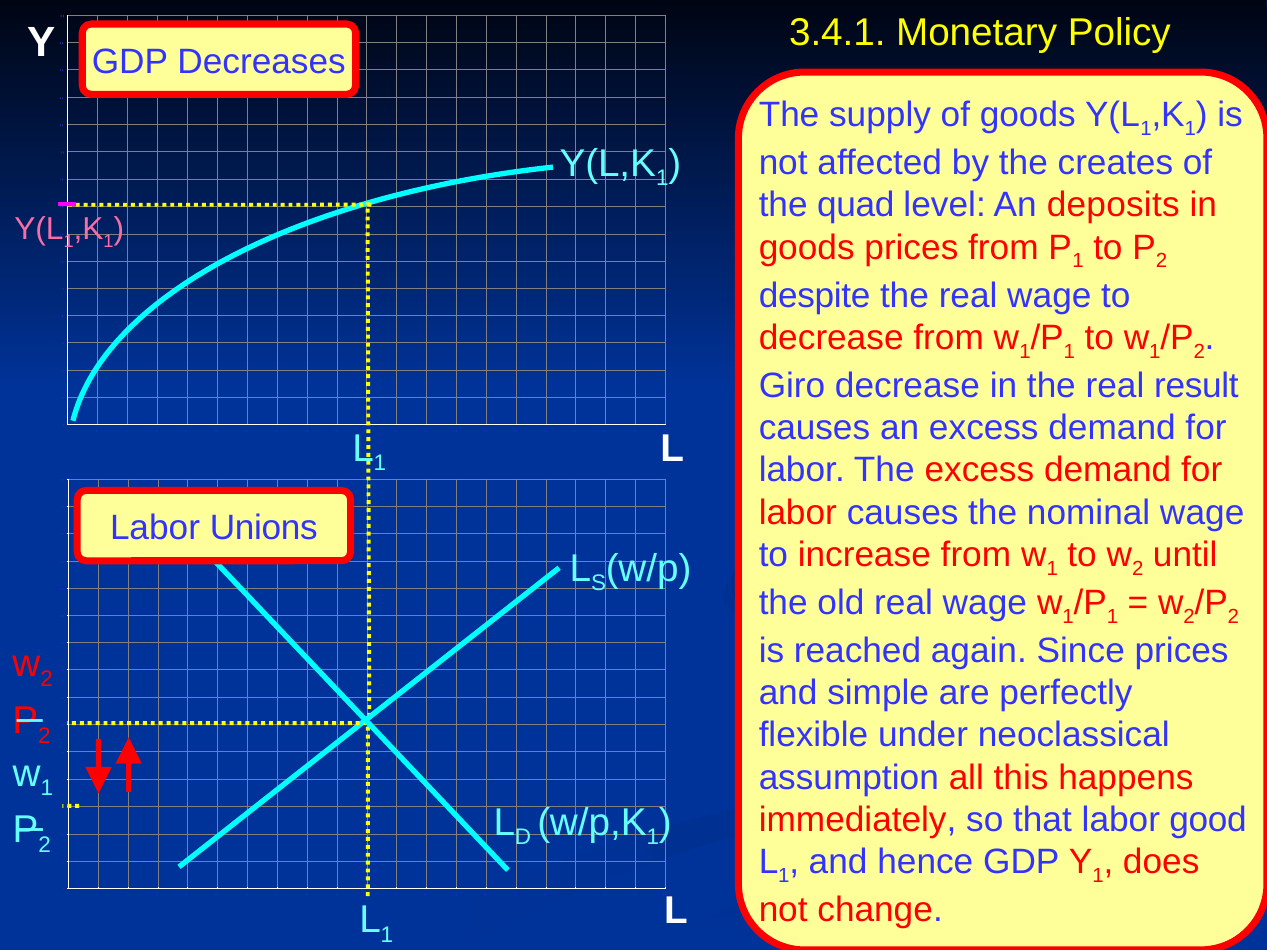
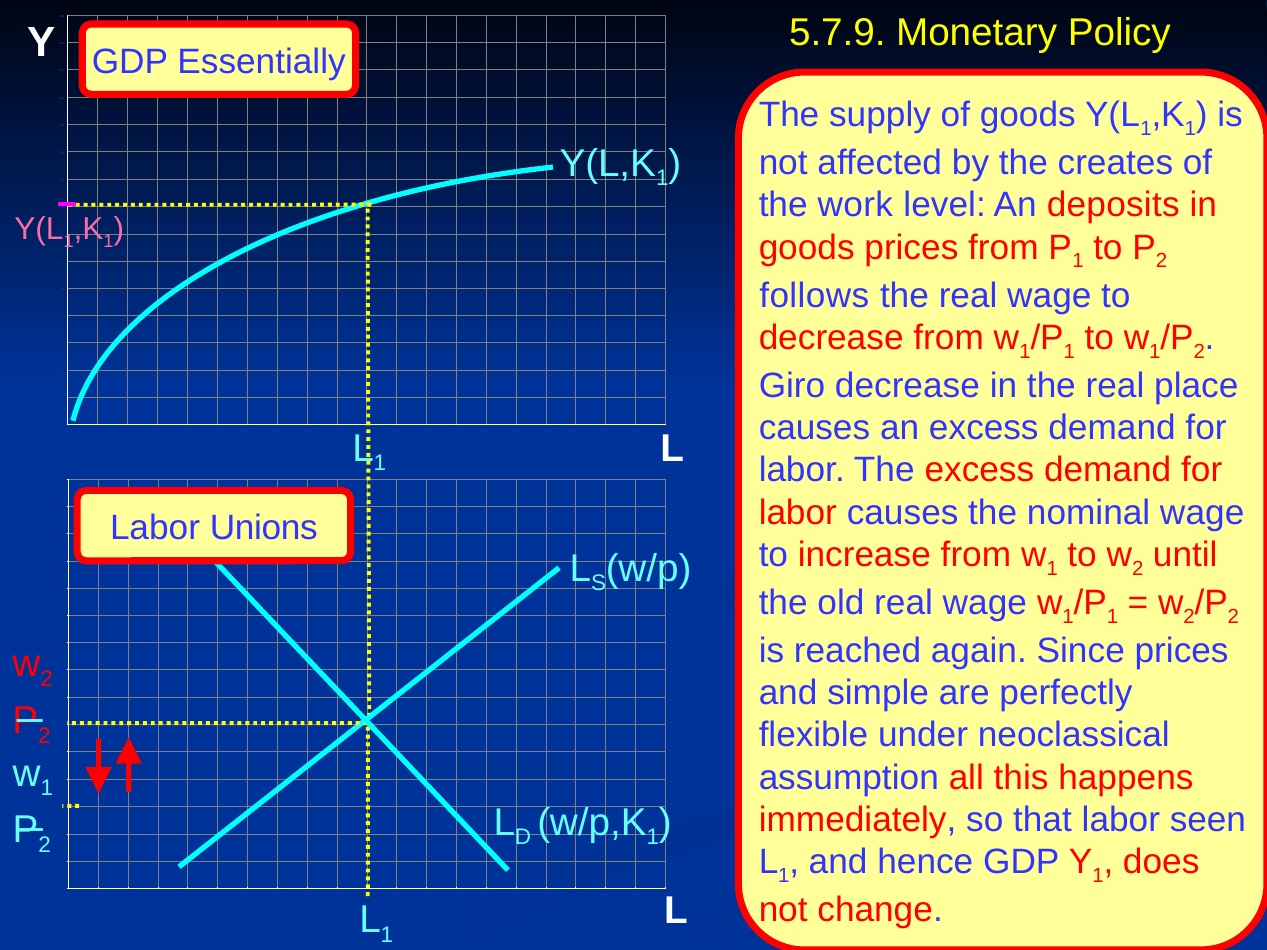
3.4.1: 3.4.1 -> 5.7.9
Decreases: Decreases -> Essentially
quad: quad -> work
despite: despite -> follows
result: result -> place
good: good -> seen
